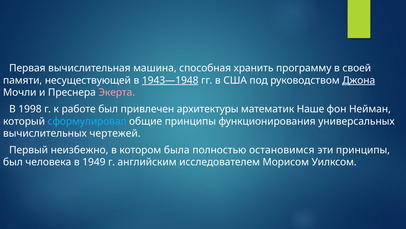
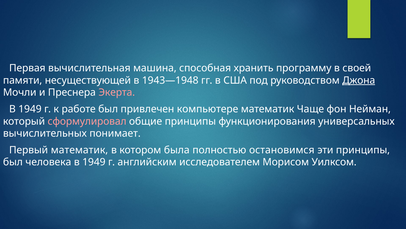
1943—1948 underline: present -> none
1998 at (30, 109): 1998 -> 1949
архитектуры: архитектуры -> компьютере
Наше: Наше -> Чаще
сформулировал colour: light blue -> pink
чертежей: чертежей -> понимает
Первый неизбежно: неизбежно -> математик
